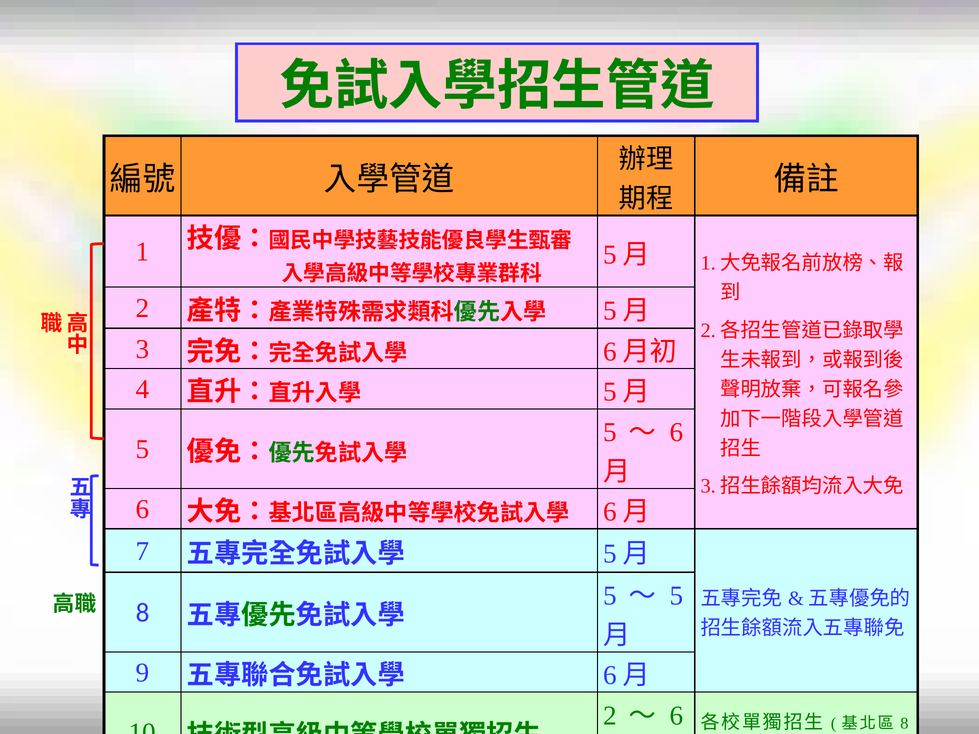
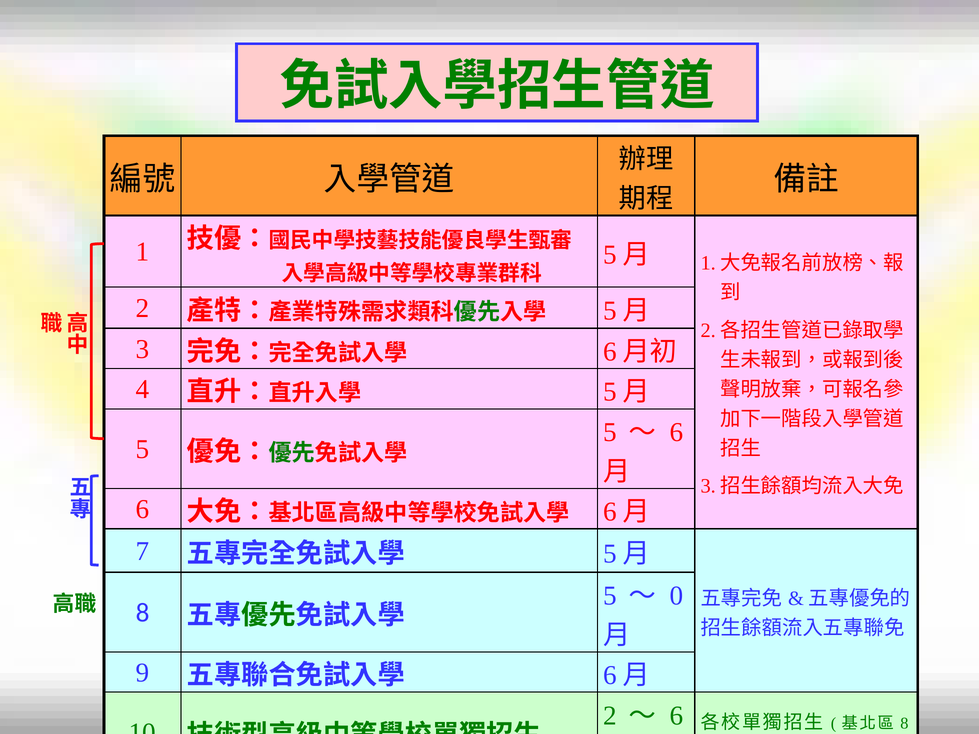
5 at (676, 596): 5 -> 0
